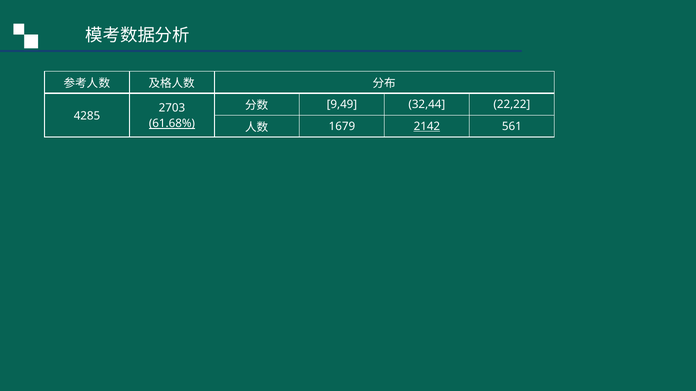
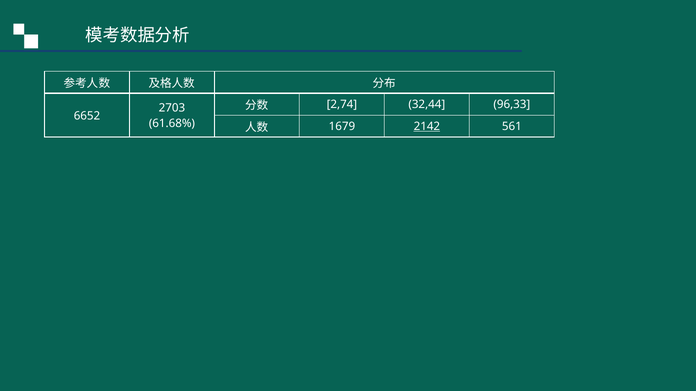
9,49: 9,49 -> 2,74
22,22: 22,22 -> 96,33
4285: 4285 -> 6652
61.68% underline: present -> none
